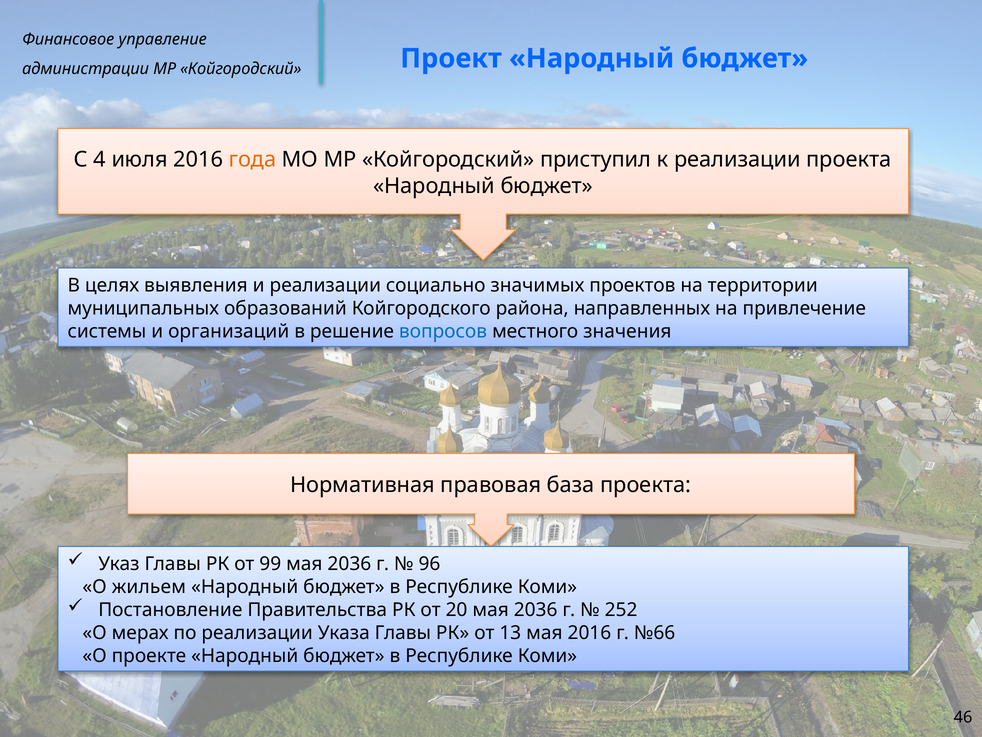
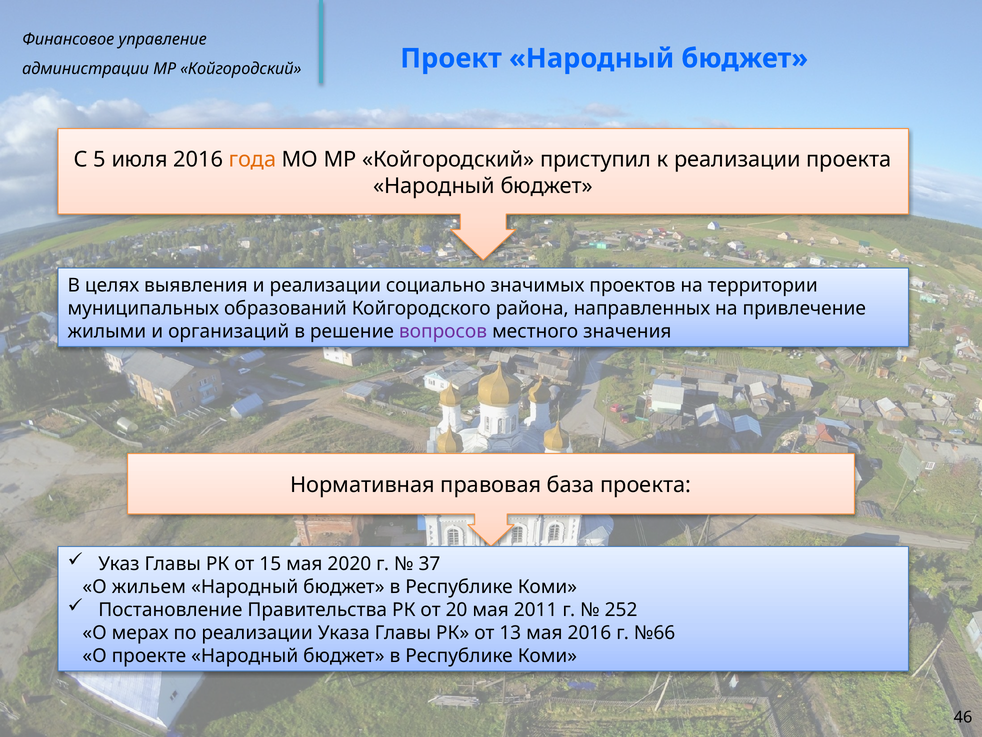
4: 4 -> 5
системы: системы -> жилыми
вопросов colour: blue -> purple
99: 99 -> 15
2036 at (349, 564): 2036 -> 2020
96: 96 -> 37
20 мая 2036: 2036 -> 2011
